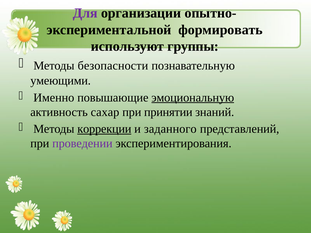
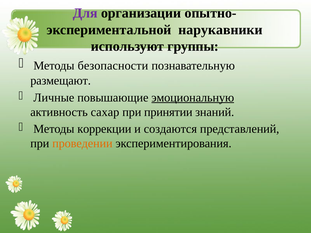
формировать: формировать -> нарукавники
умеющими: умеющими -> размещают
Именно: Именно -> Личные
коррекции underline: present -> none
заданного: заданного -> создаются
проведении colour: purple -> orange
